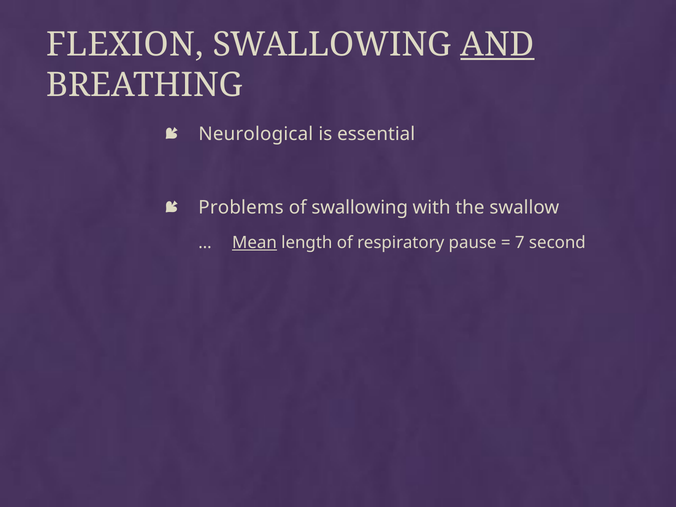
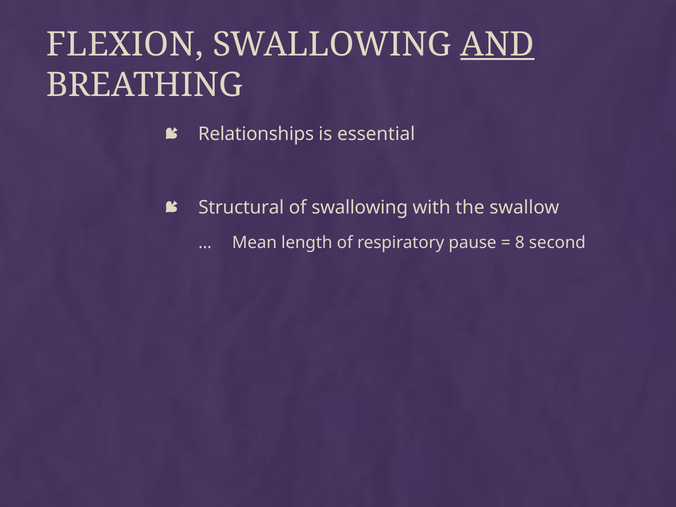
Neurological: Neurological -> Relationships
Problems: Problems -> Structural
Mean underline: present -> none
7: 7 -> 8
